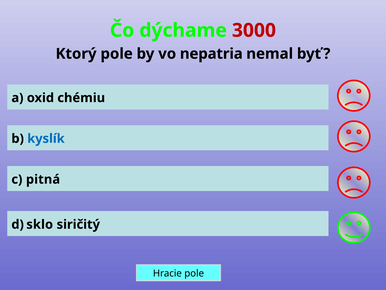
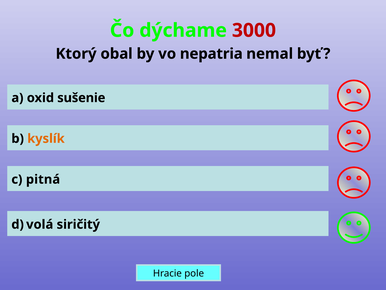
Ktorý pole: pole -> obal
chémiu: chémiu -> sušenie
kyslík colour: blue -> orange
sklo: sklo -> volá
